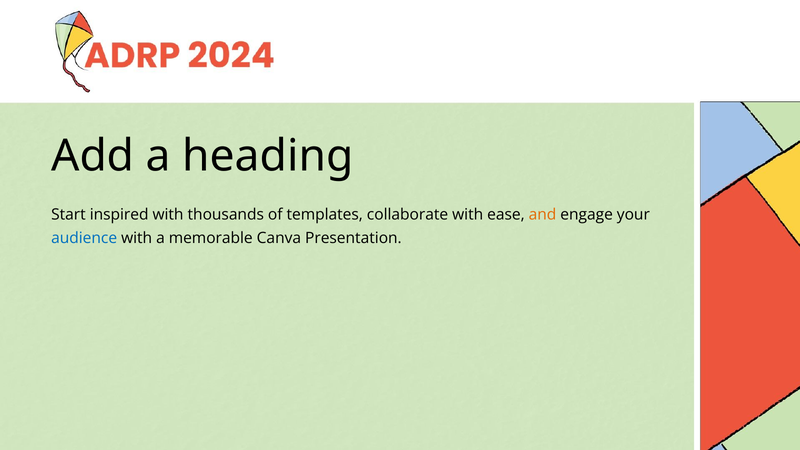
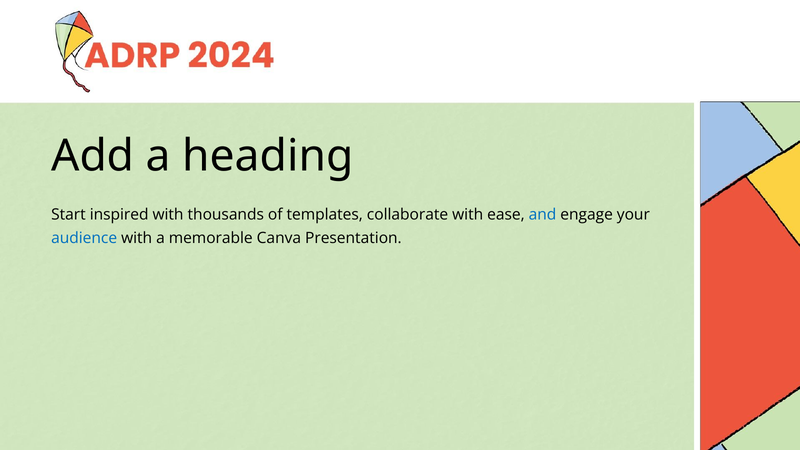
and colour: orange -> blue
